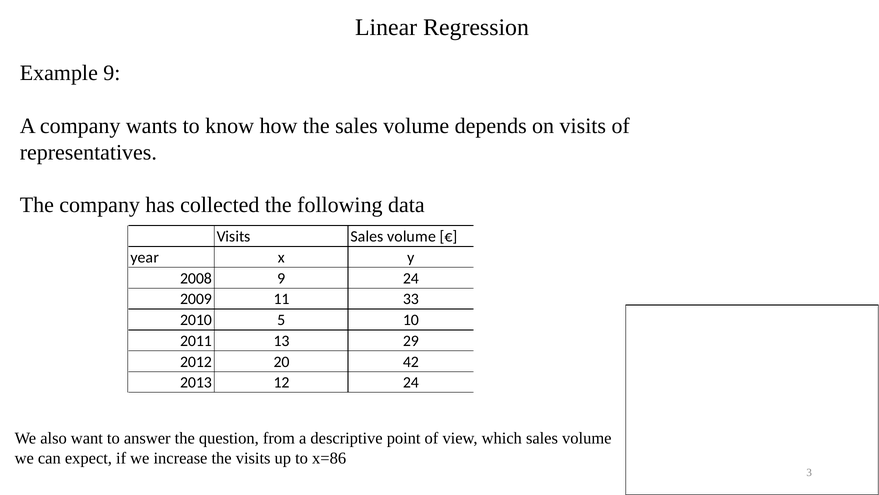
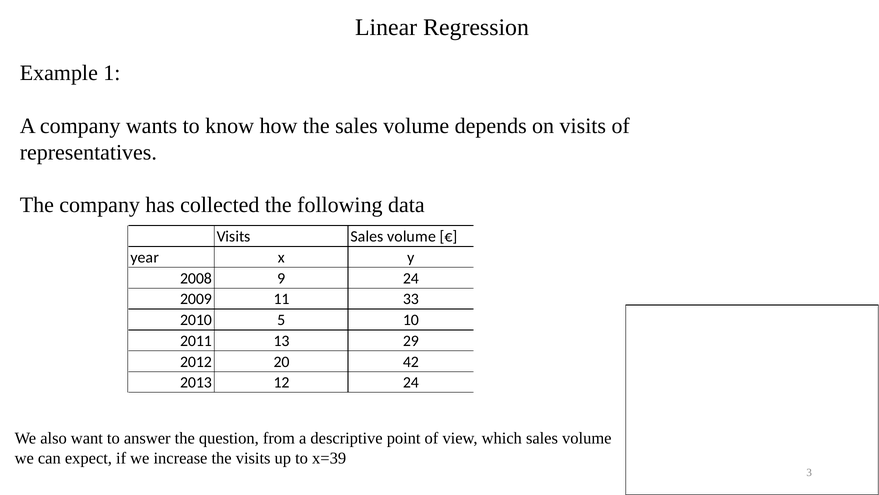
Example 9: 9 -> 1
x=86: x=86 -> x=39
